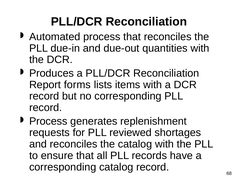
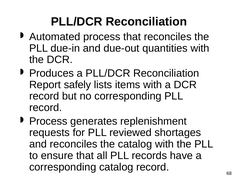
forms: forms -> safely
